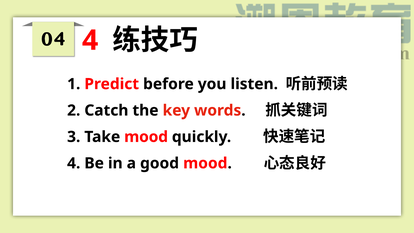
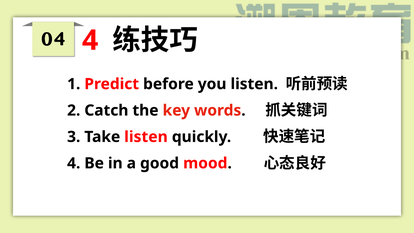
Take mood: mood -> listen
